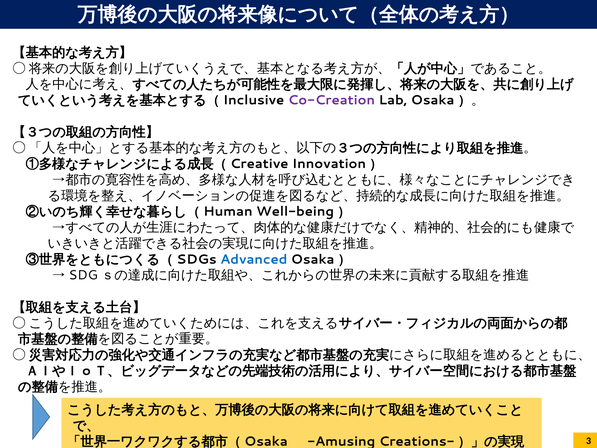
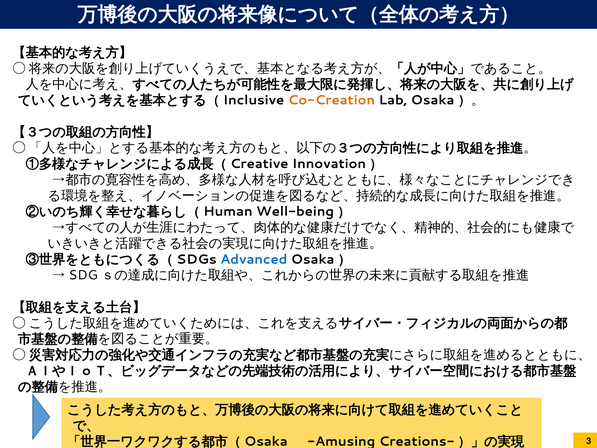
Co-Creation colour: purple -> orange
